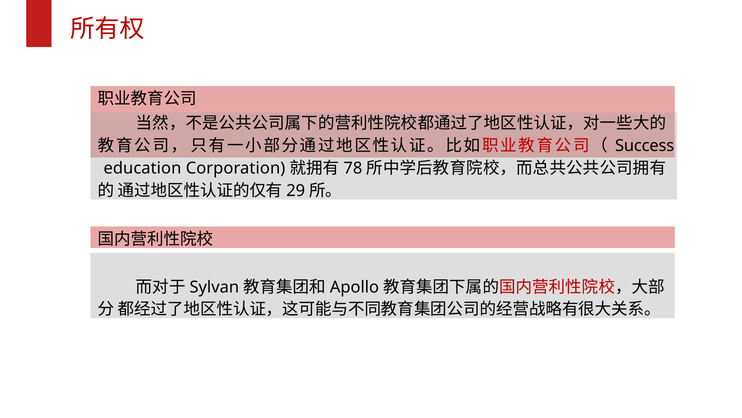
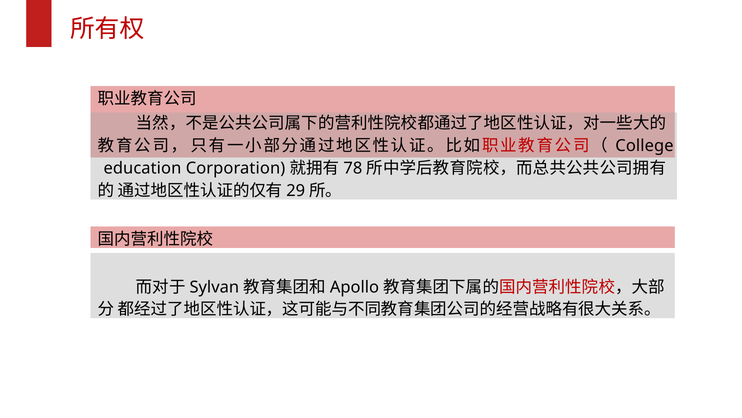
Success: Success -> College
